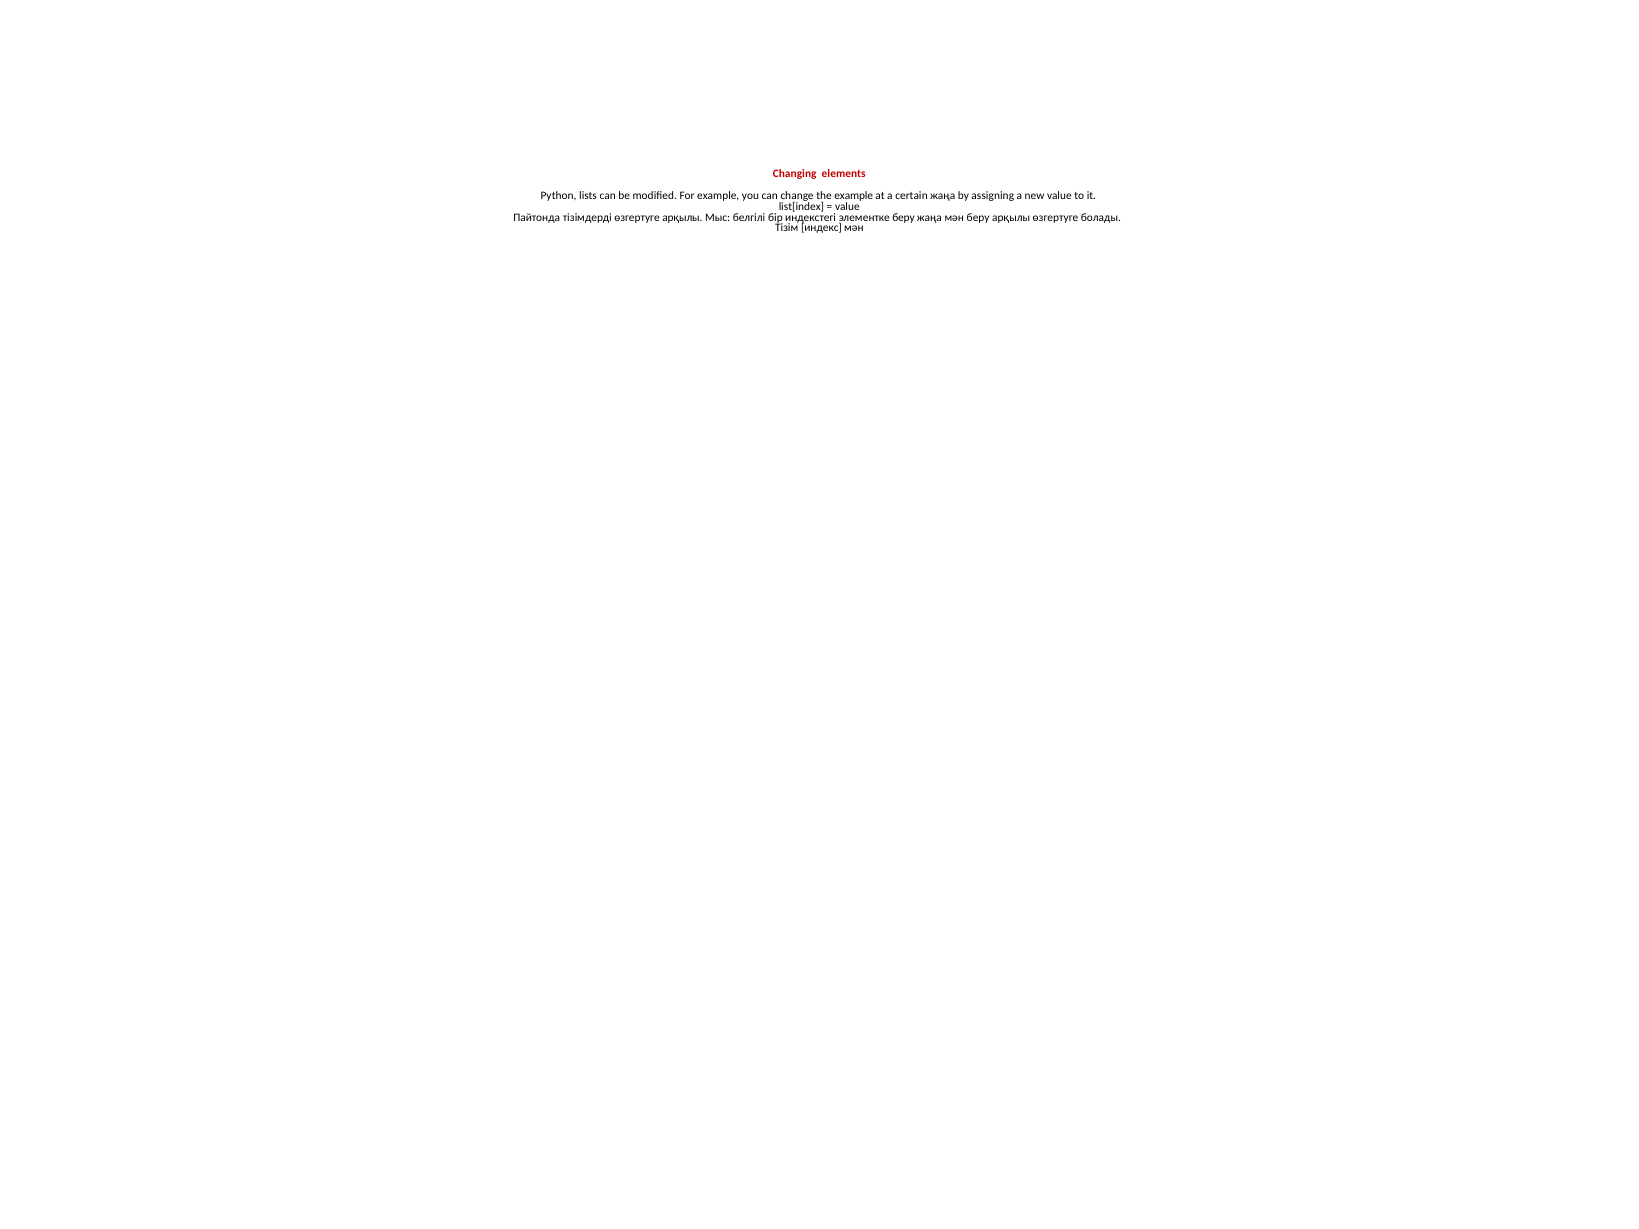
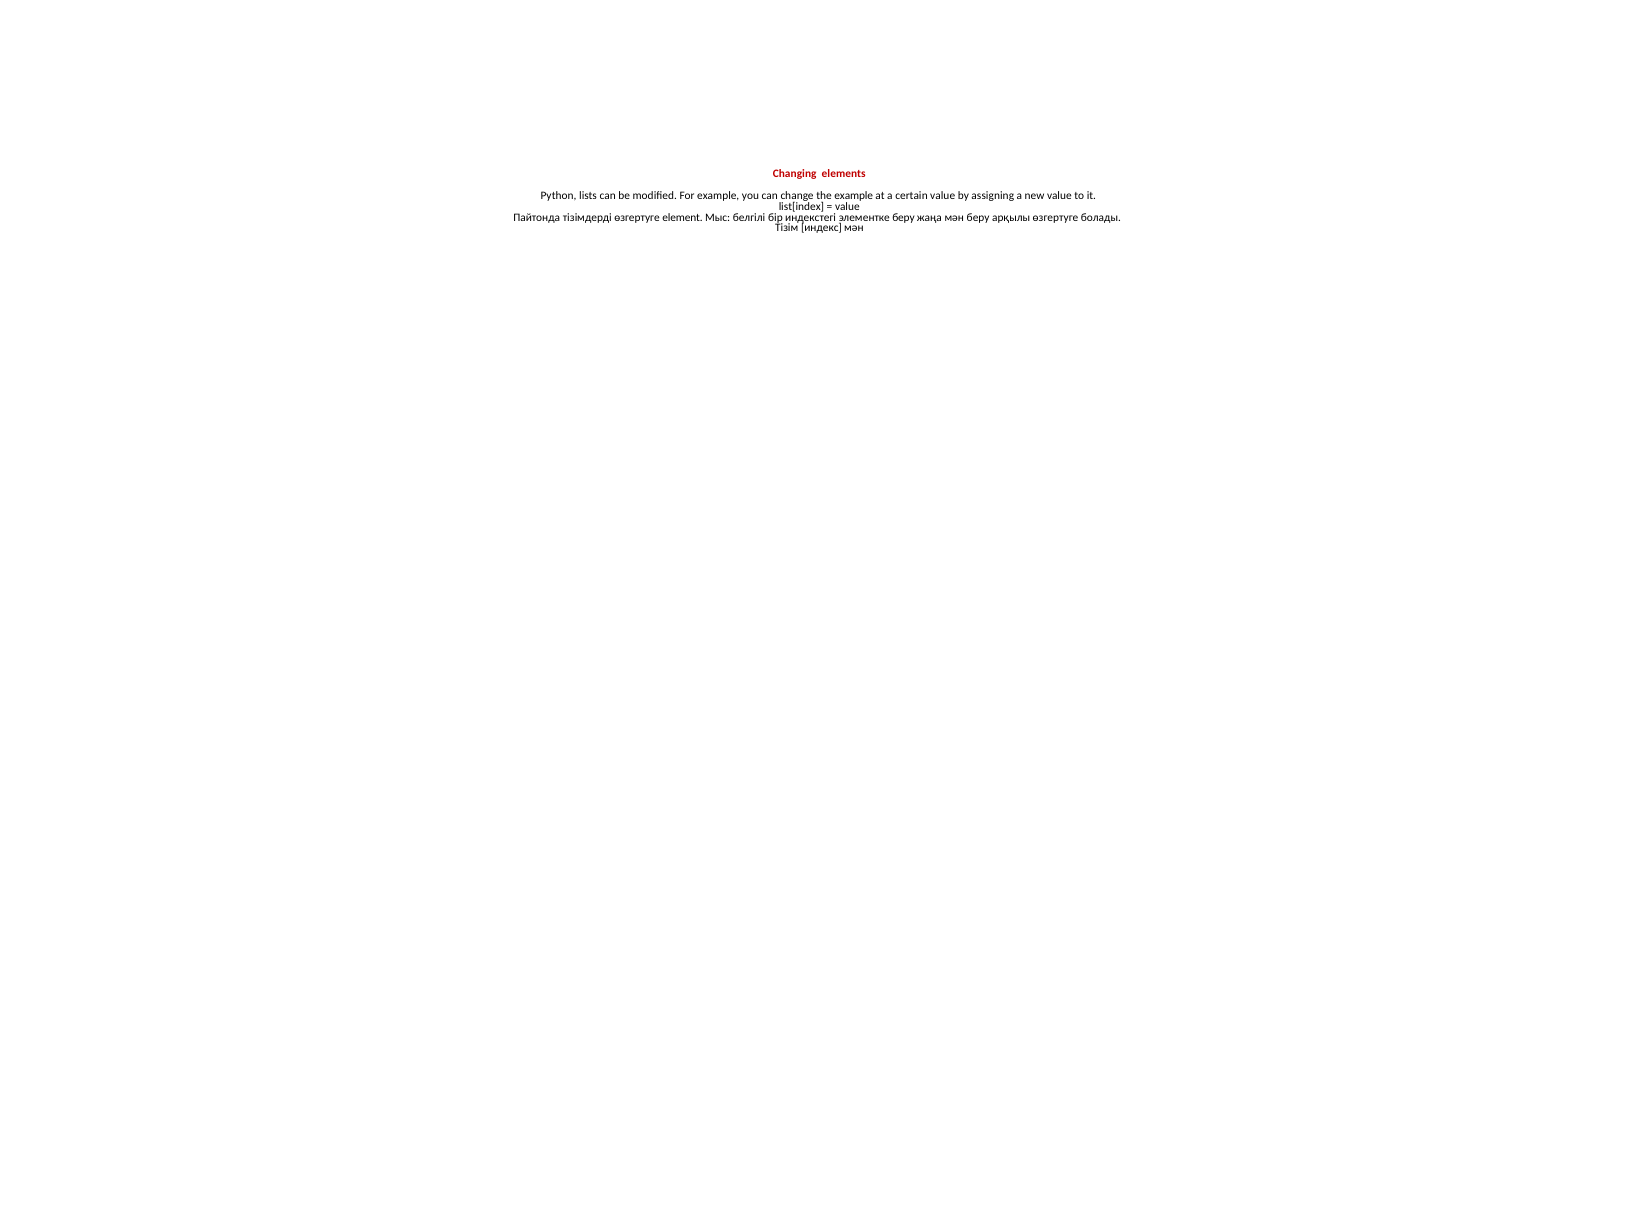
certain жаңа: жаңа -> value
өзгертуге арқылы: арқылы -> element
